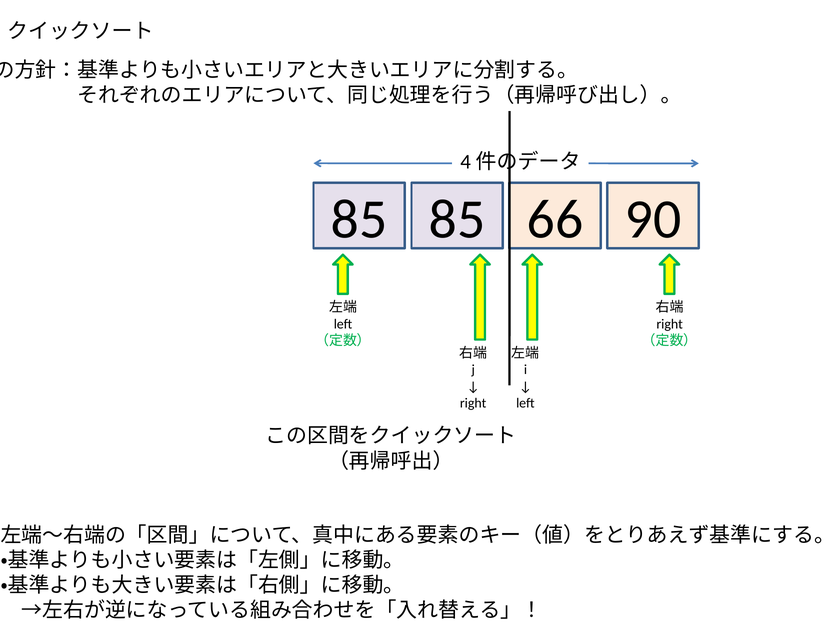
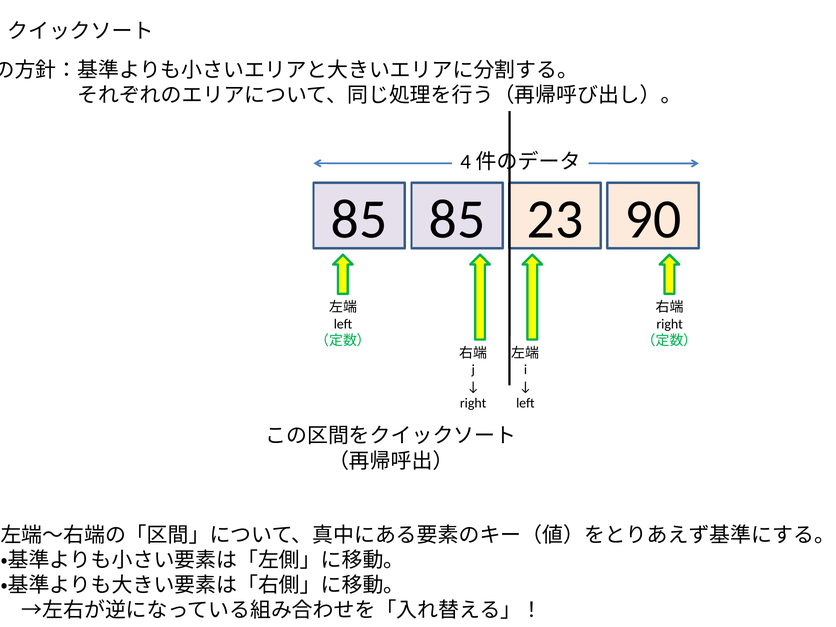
66: 66 -> 23
